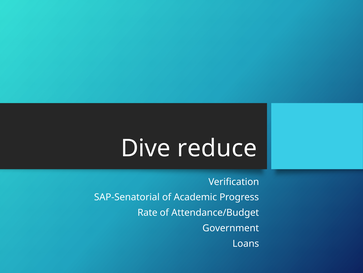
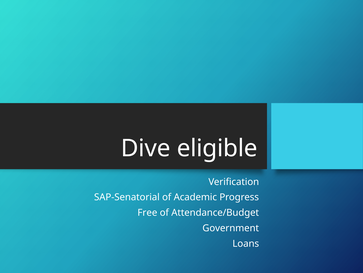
reduce: reduce -> eligible
Rate: Rate -> Free
